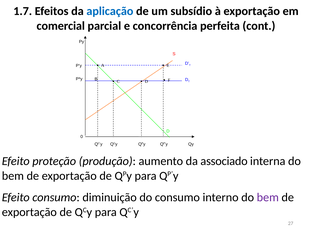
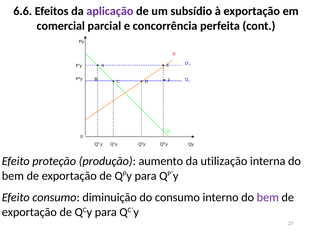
1.7: 1.7 -> 6.6
aplicação colour: blue -> purple
associado: associado -> utilização
